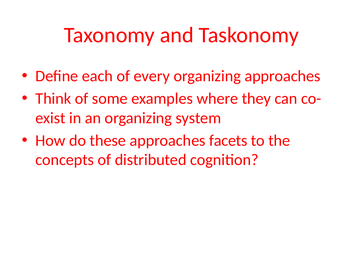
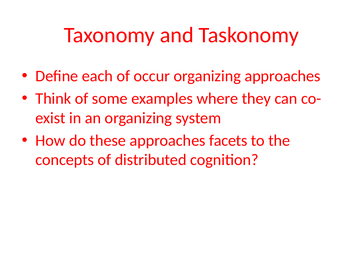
every: every -> occur
